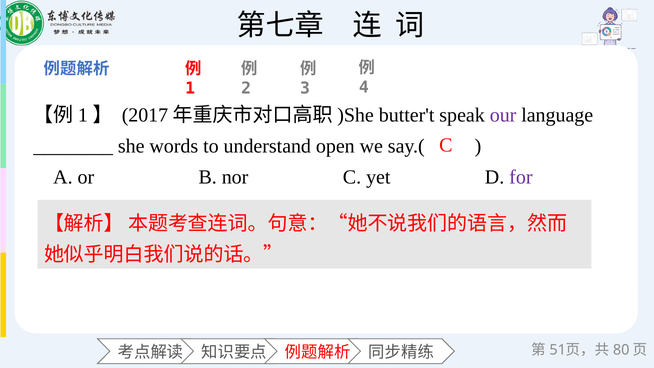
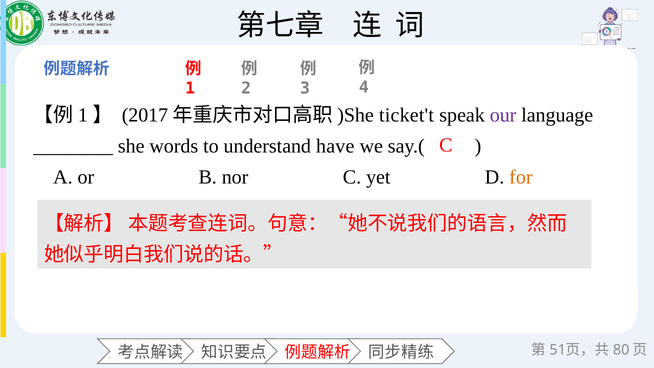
butter't: butter't -> ticket't
open: open -> have
for colour: purple -> orange
